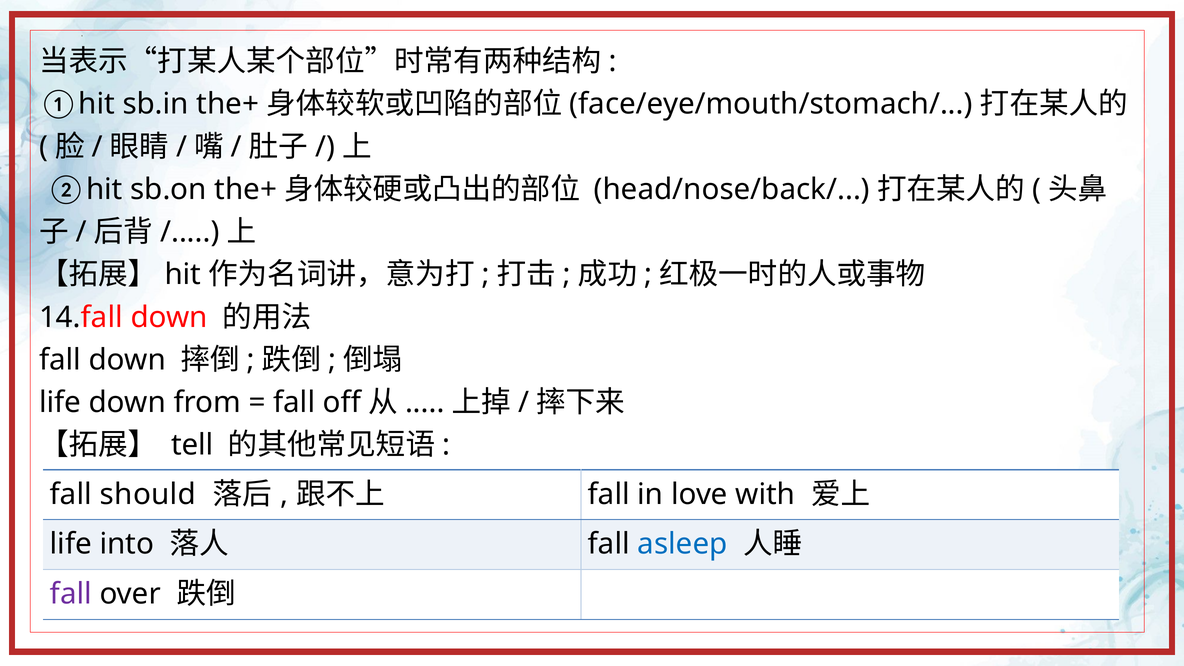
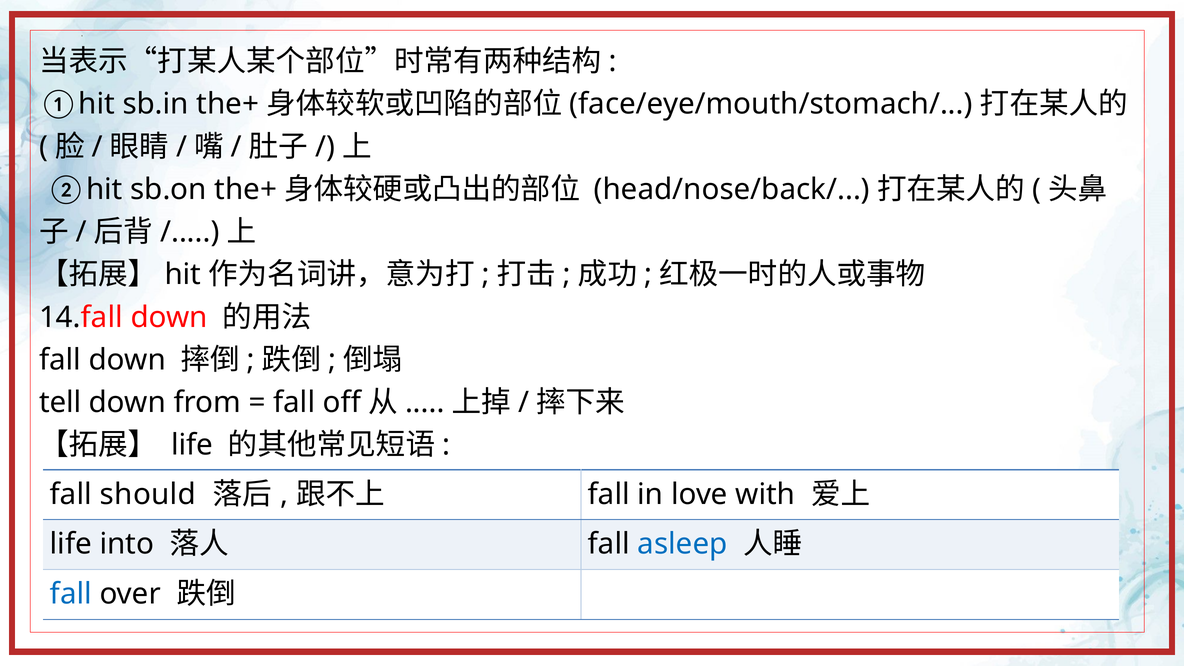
life at (60, 402): life -> tell
tell at (192, 445): tell -> life
fall at (71, 594) colour: purple -> blue
